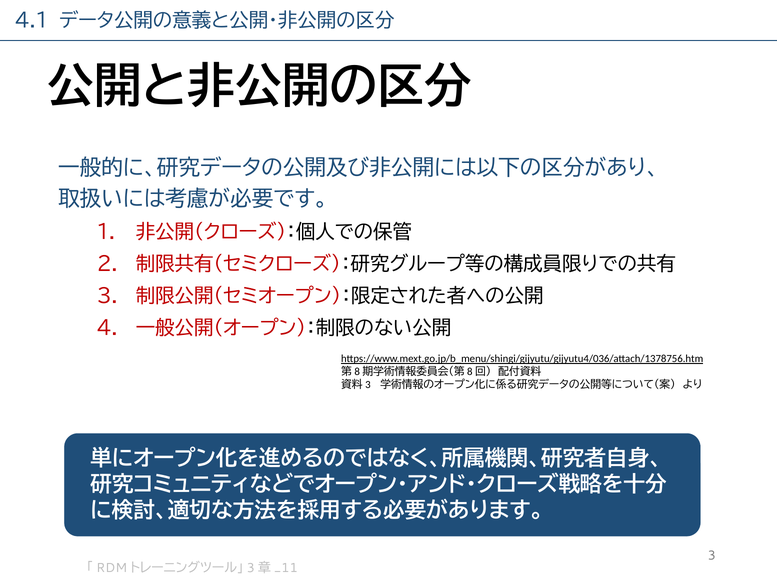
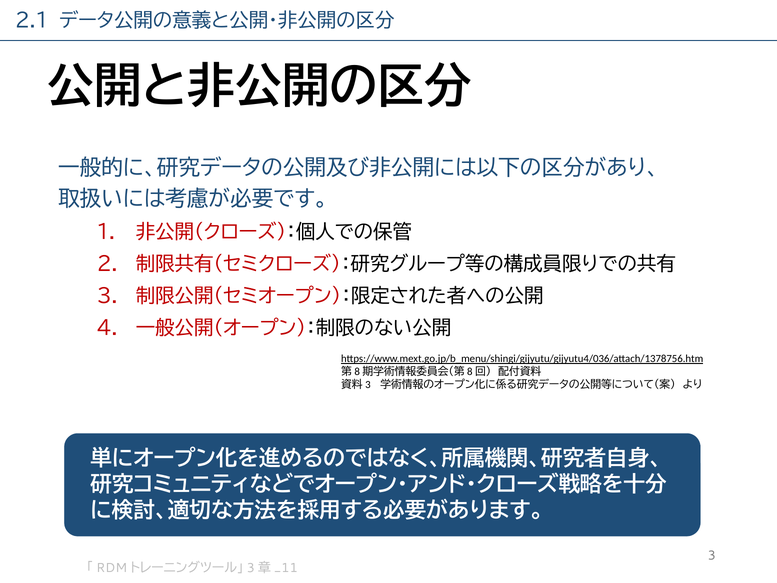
4.1: 4.1 -> 2.1
